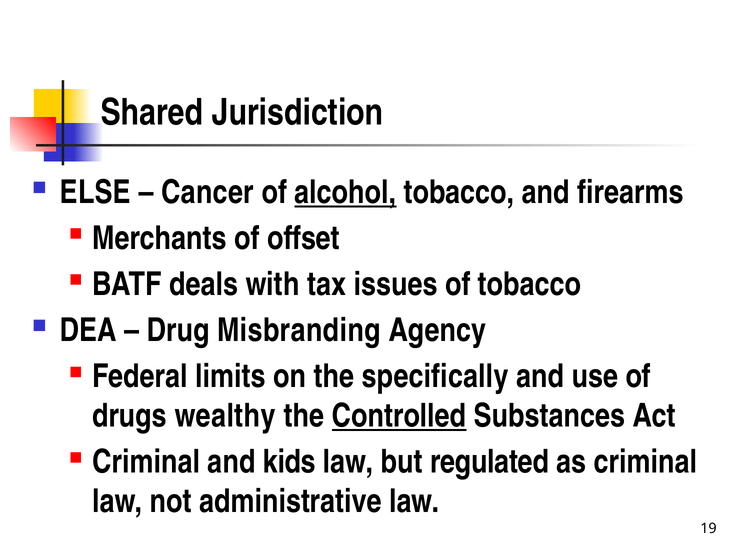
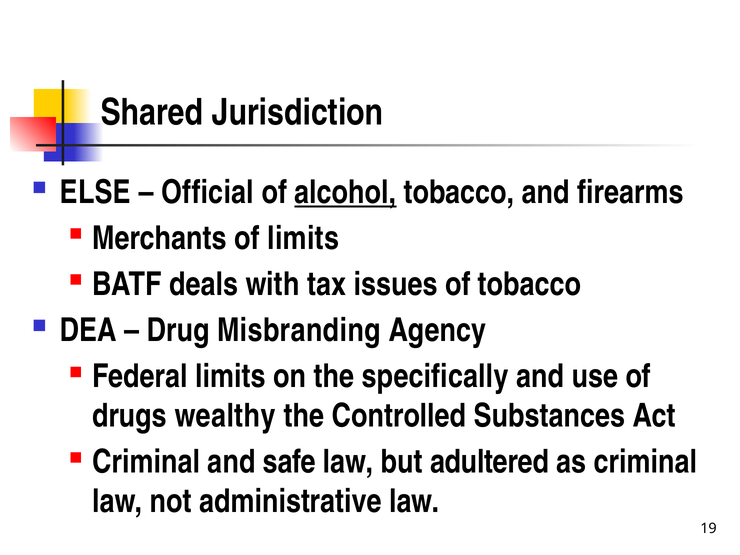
Cancer: Cancer -> Official
of offset: offset -> limits
Controlled underline: present -> none
kids: kids -> safe
regulated: regulated -> adultered
